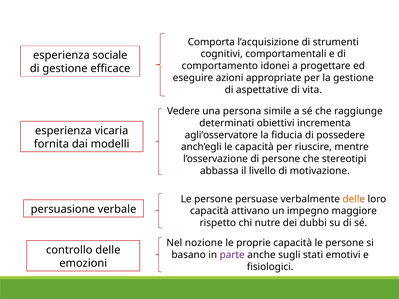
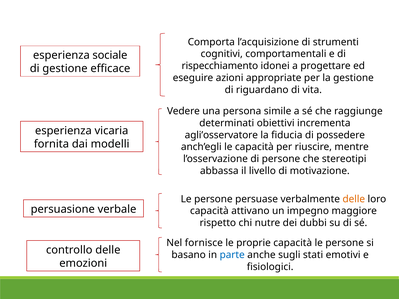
comportamento: comportamento -> rispecchiamento
aspettative: aspettative -> riguardano
nozione: nozione -> fornisce
parte colour: purple -> blue
